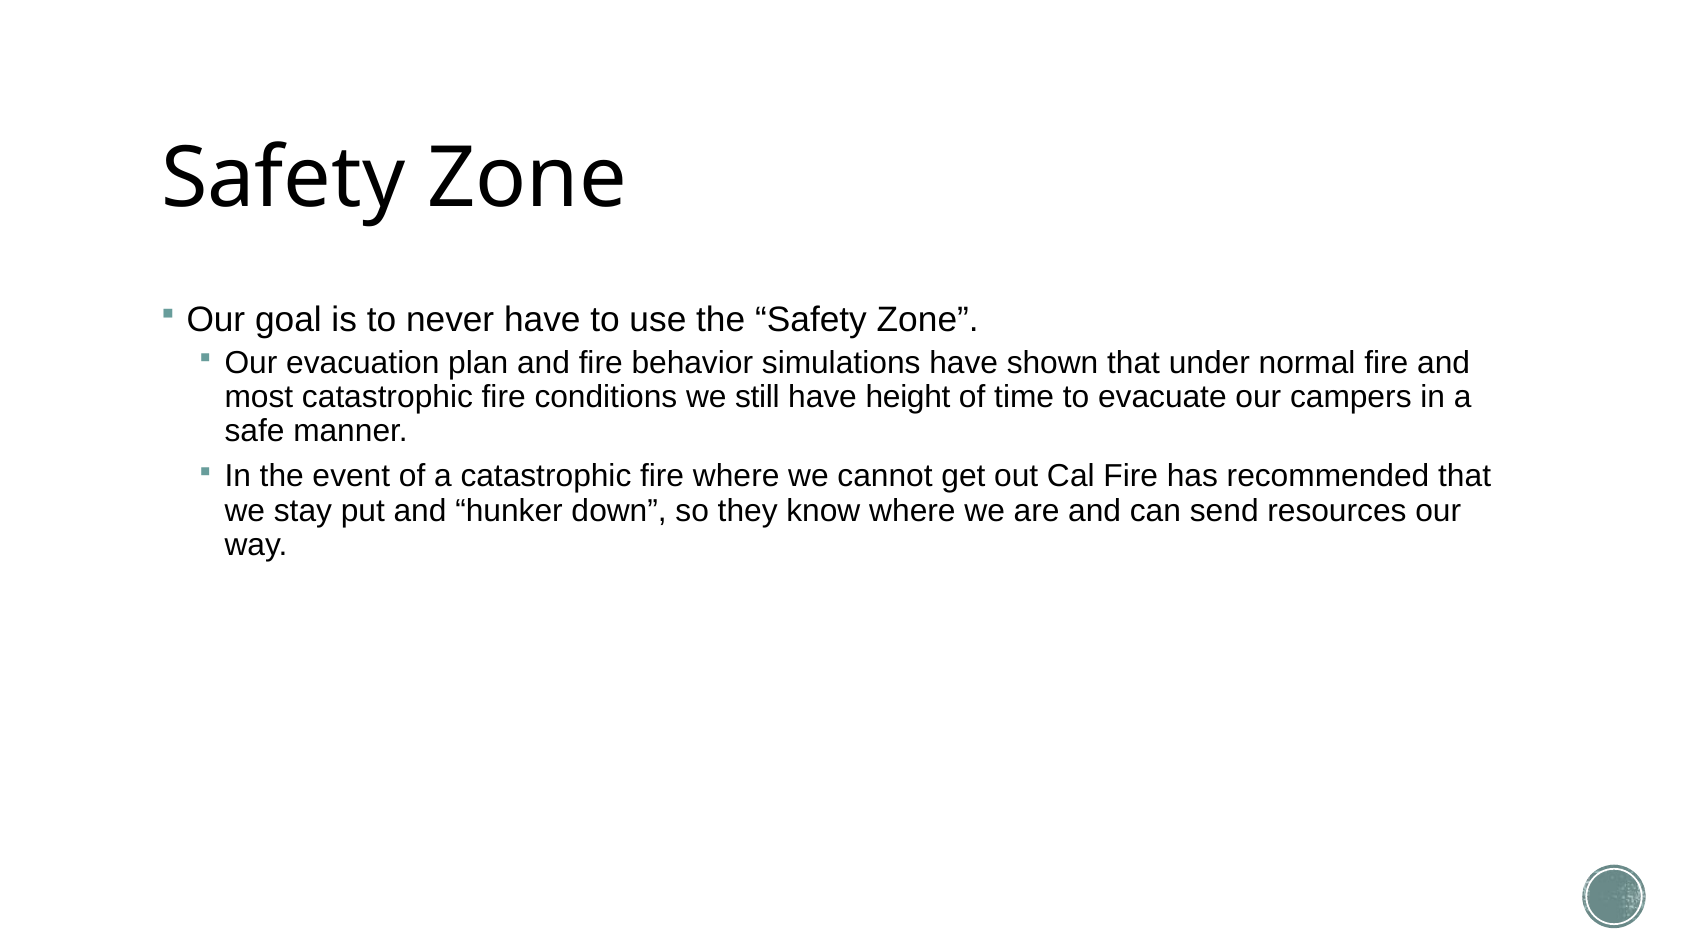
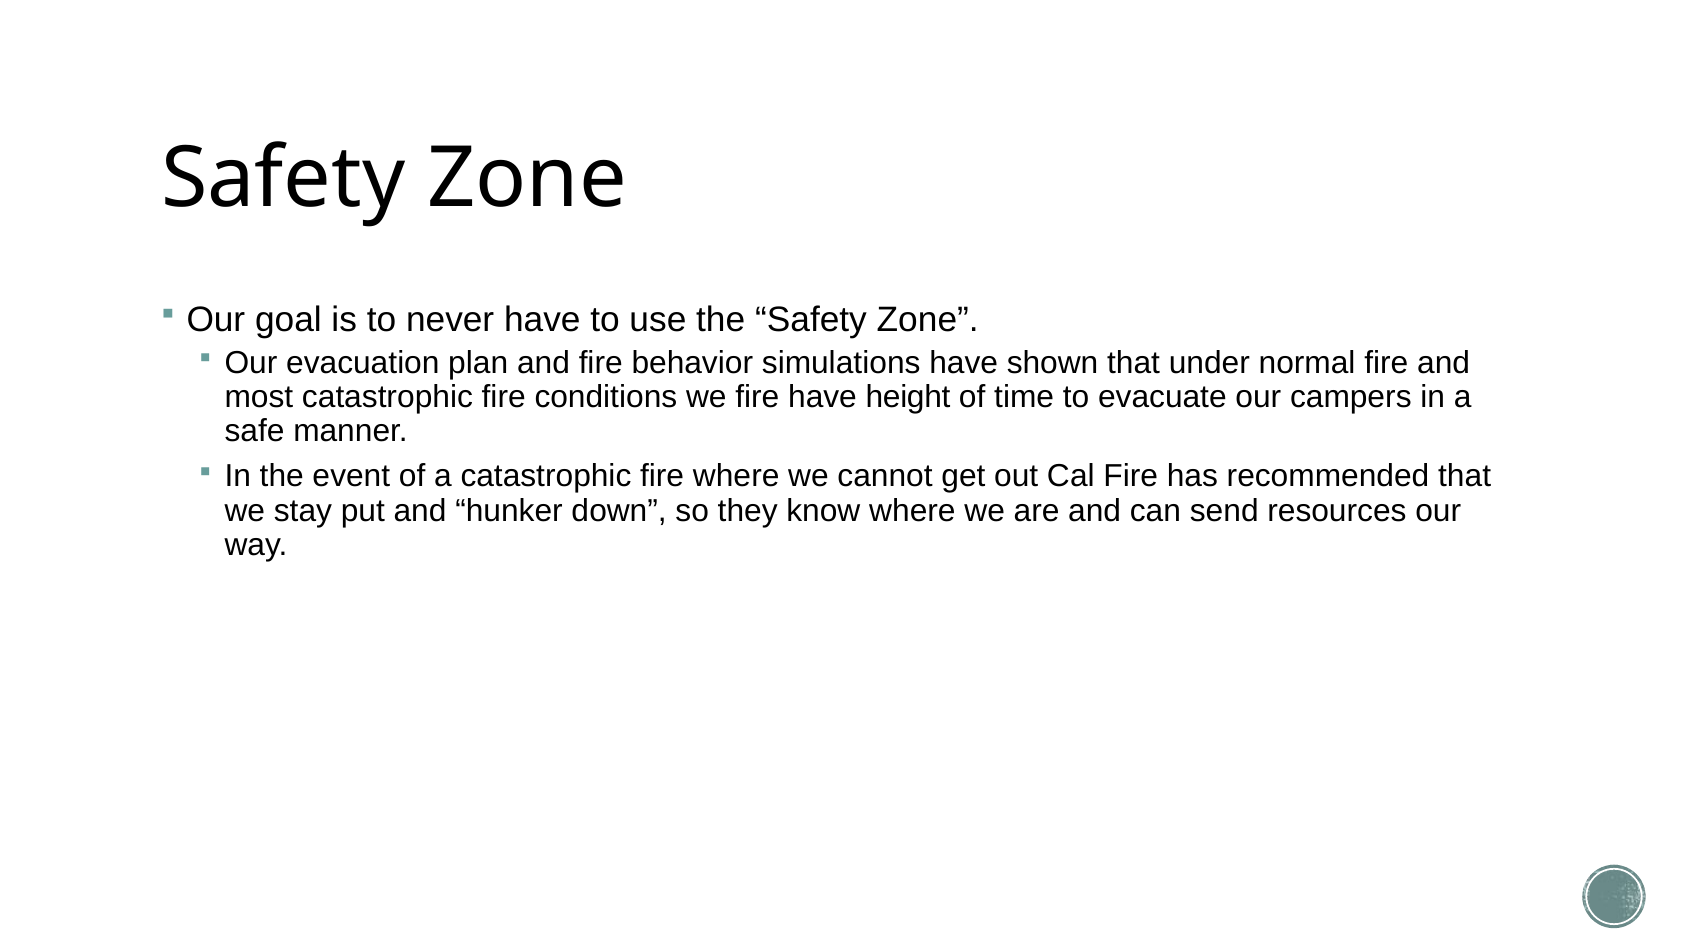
we still: still -> fire
